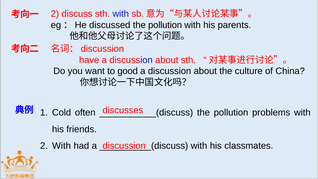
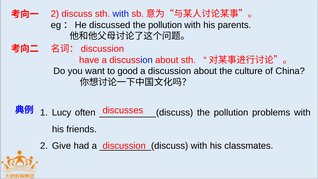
Cold: Cold -> Lucy
2 With: With -> Give
